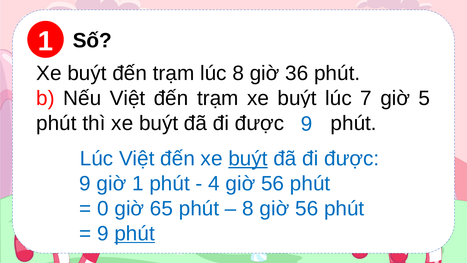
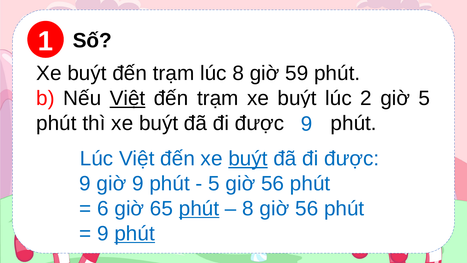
36: 36 -> 59
Việt at (128, 98) underline: none -> present
7: 7 -> 2
giờ 1: 1 -> 9
4 at (214, 183): 4 -> 5
0: 0 -> 6
phút at (199, 208) underline: none -> present
